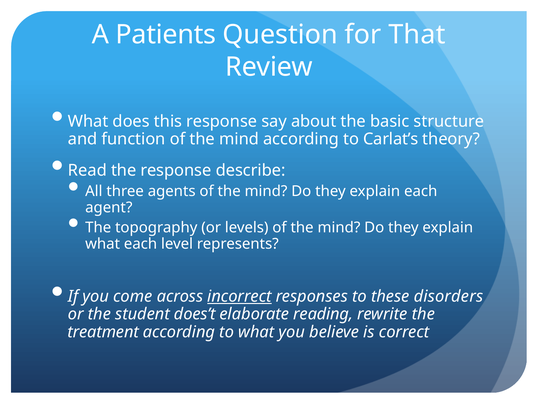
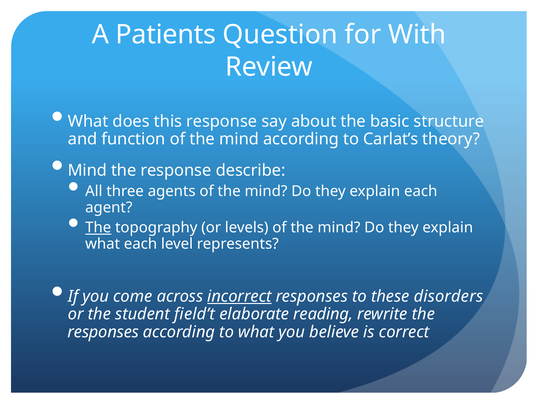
That: That -> With
Read at (87, 170): Read -> Mind
The at (98, 227) underline: none -> present
does’t: does’t -> field’t
treatment at (103, 332): treatment -> responses
